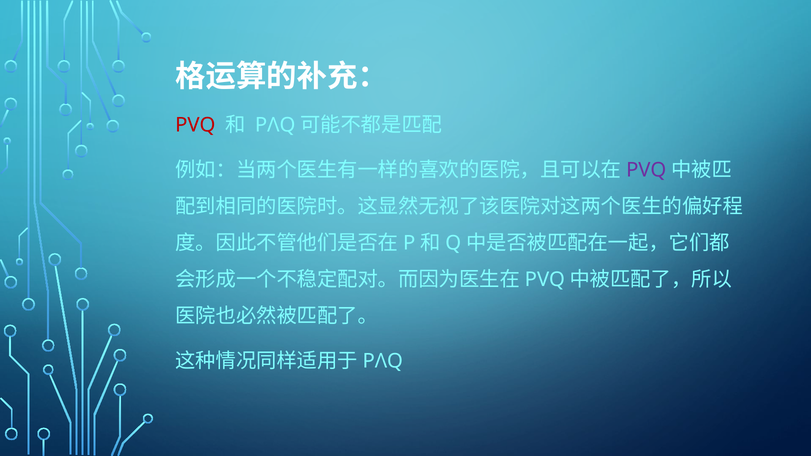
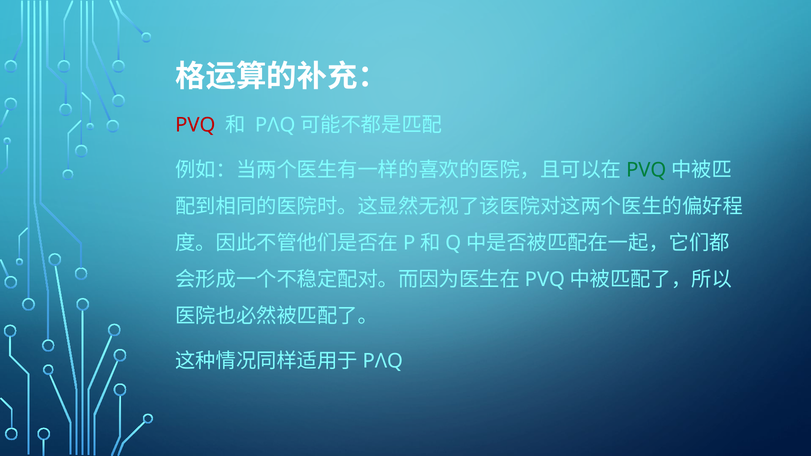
PVQ at (646, 170) colour: purple -> green
